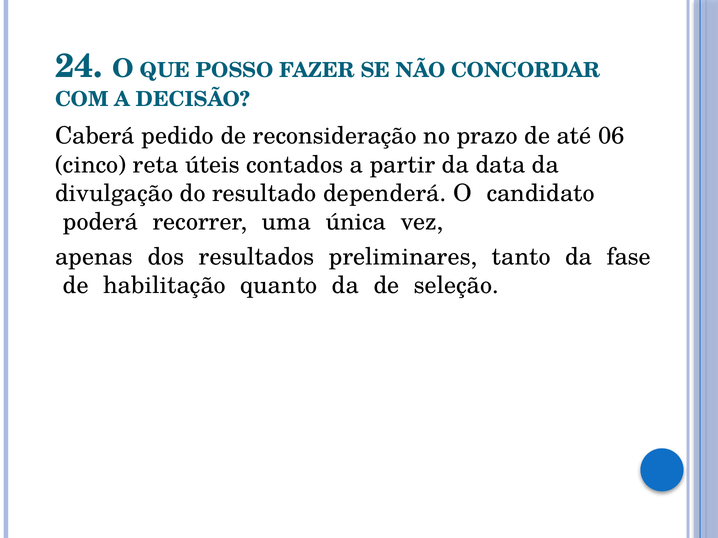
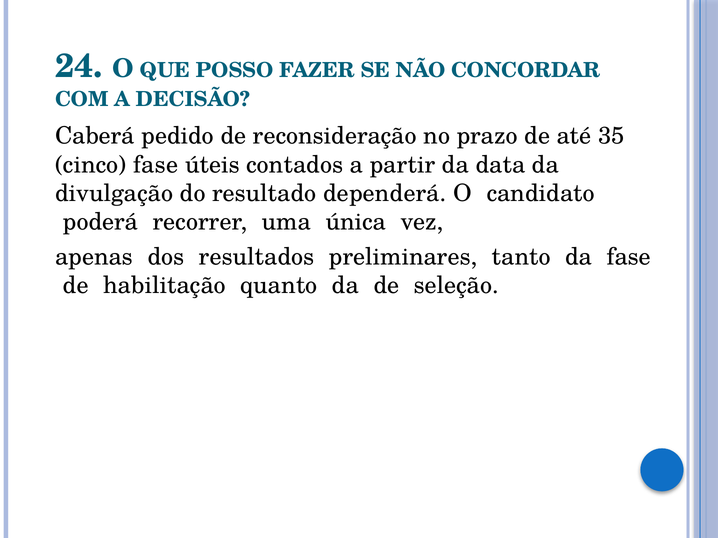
06: 06 -> 35
cinco reta: reta -> fase
